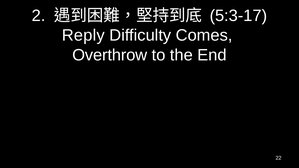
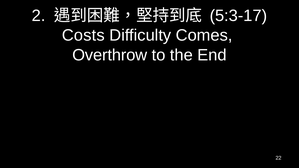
Reply: Reply -> Costs
